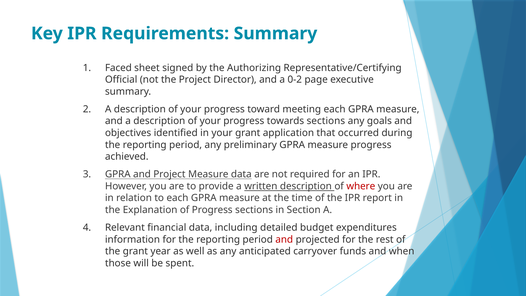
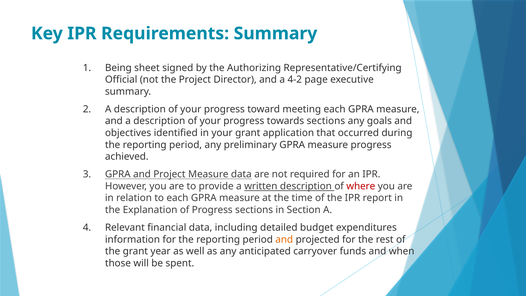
Faced: Faced -> Being
0-2: 0-2 -> 4-2
and at (284, 239) colour: red -> orange
